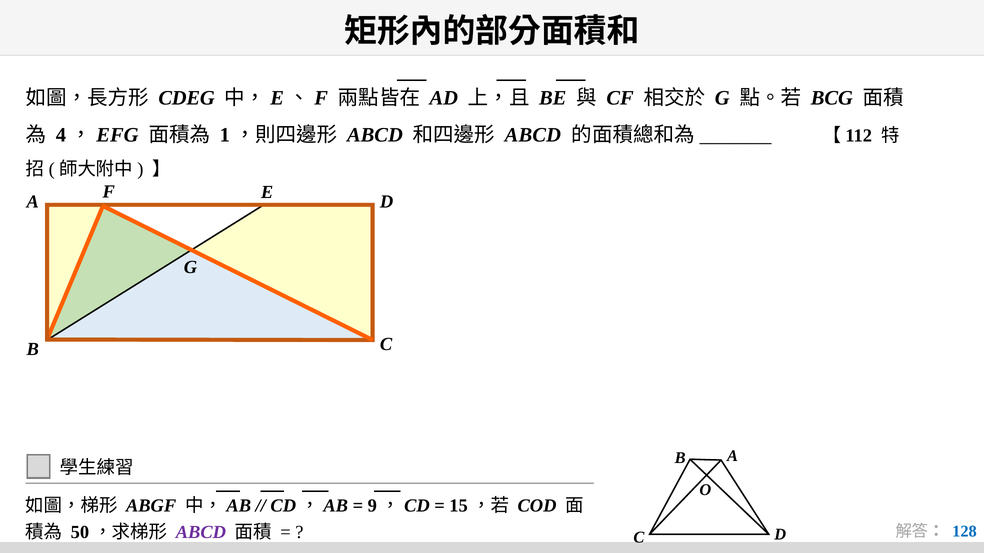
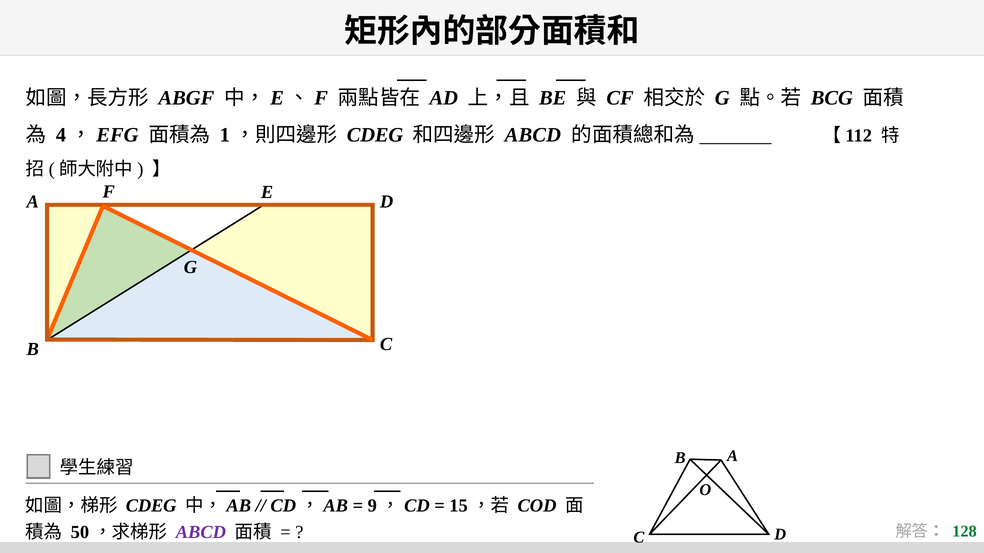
CDEG: CDEG -> ABGF
ABCD at (375, 135): ABCD -> CDEG
ABGF at (151, 506): ABGF -> CDEG
128 colour: blue -> green
